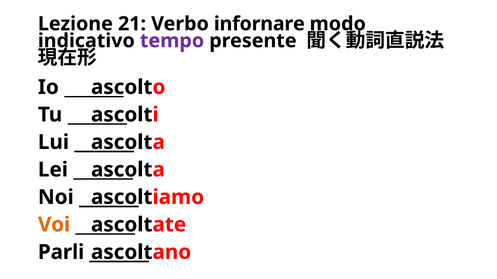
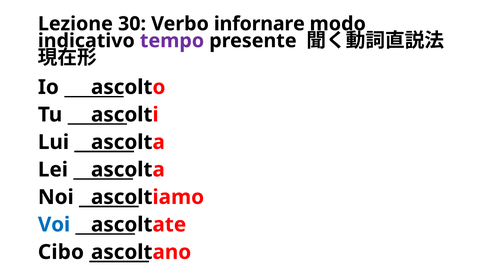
21: 21 -> 30
Voi colour: orange -> blue
Parli: Parli -> Cibo
